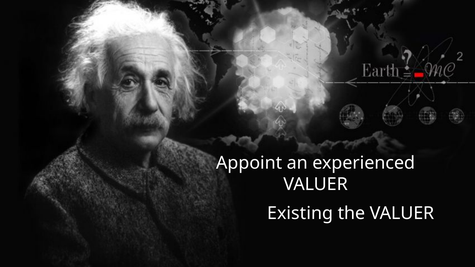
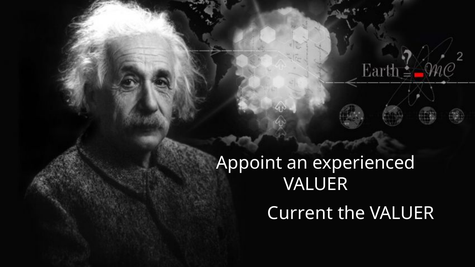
Existing: Existing -> Current
